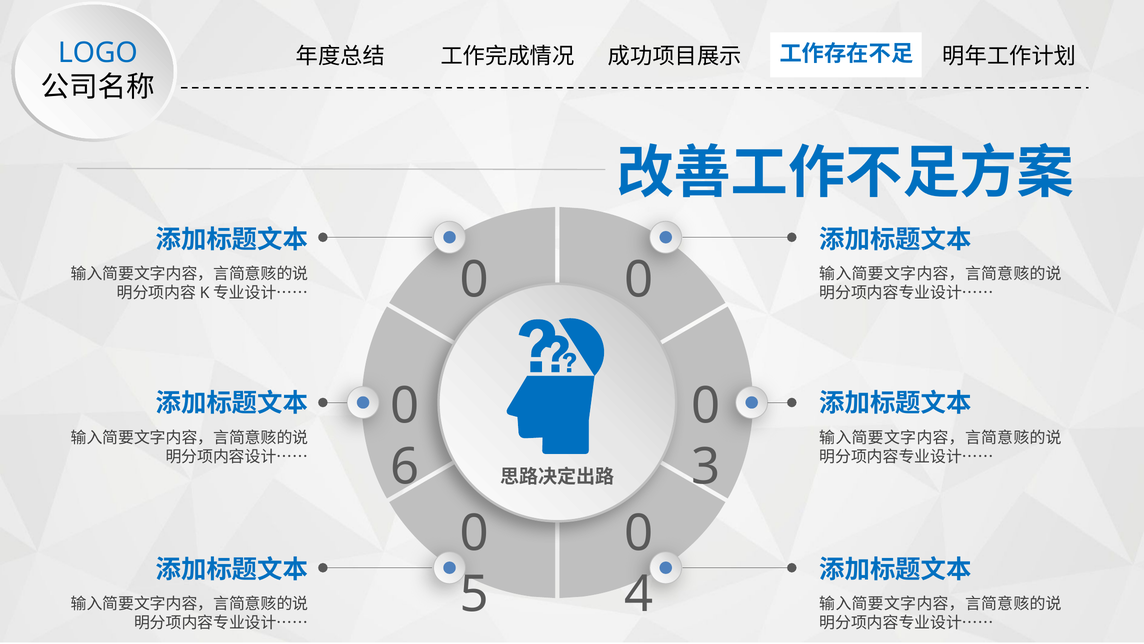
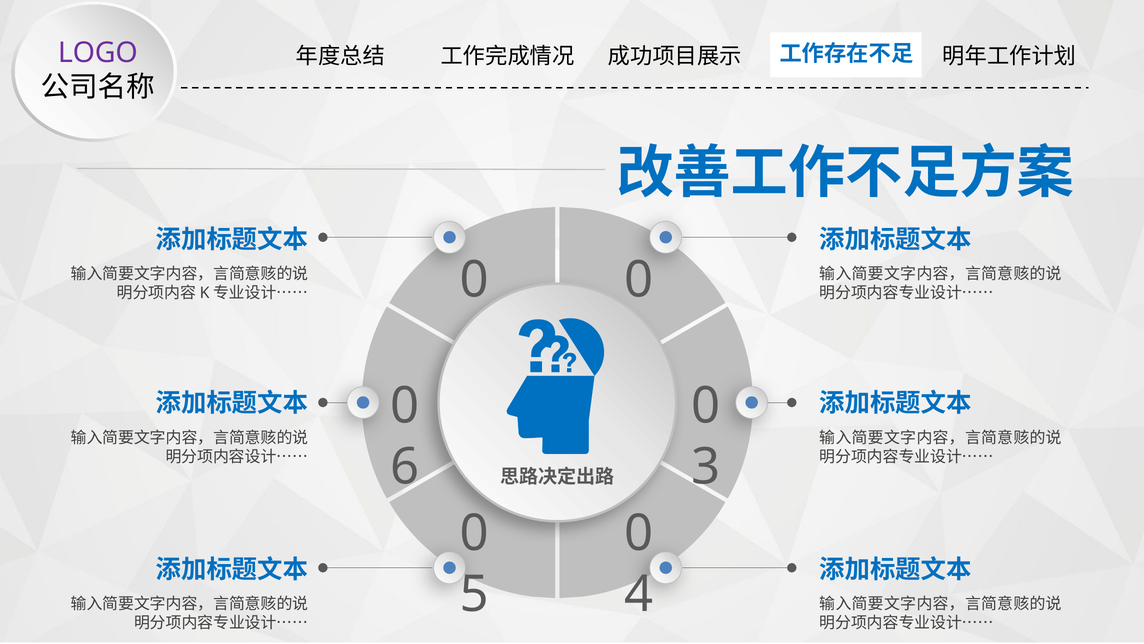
LOGO colour: blue -> purple
